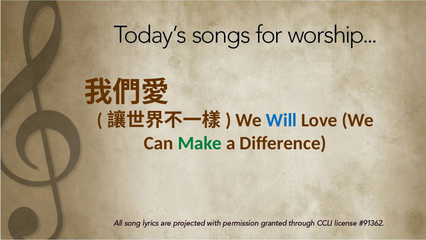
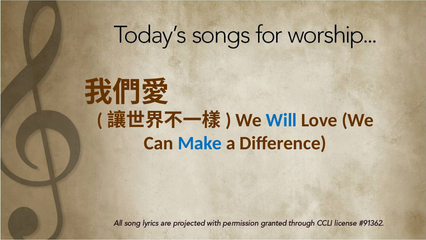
Make colour: green -> blue
